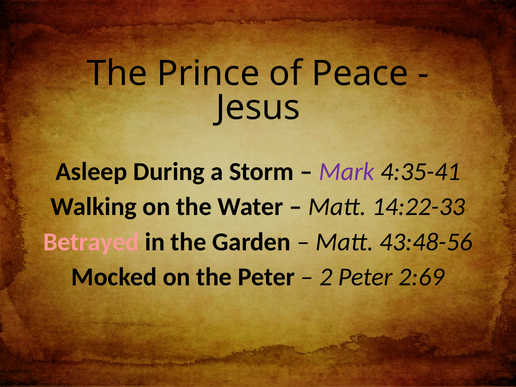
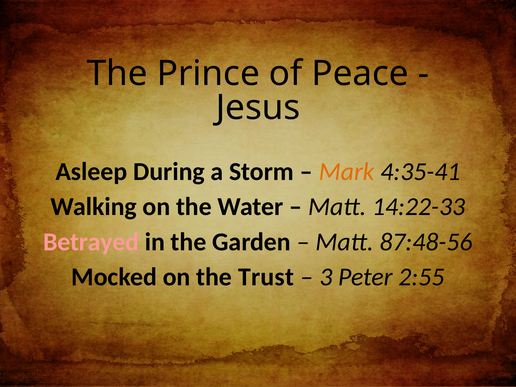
Mark colour: purple -> orange
43:48-56: 43:48-56 -> 87:48-56
the Peter: Peter -> Trust
2: 2 -> 3
2:69: 2:69 -> 2:55
